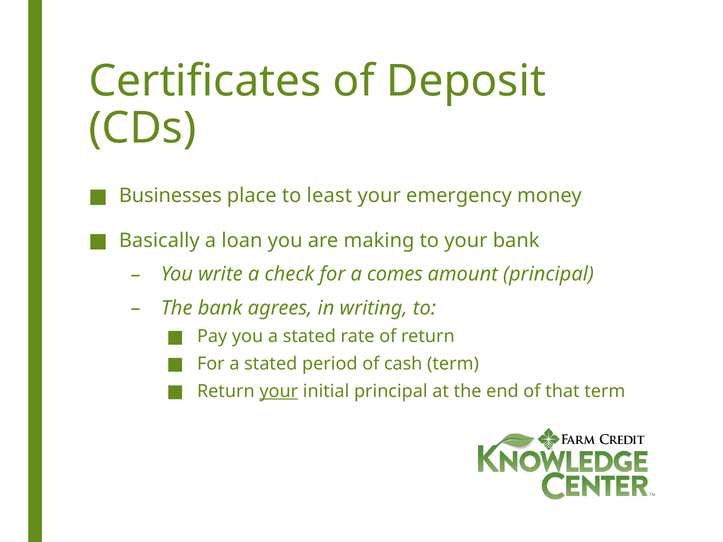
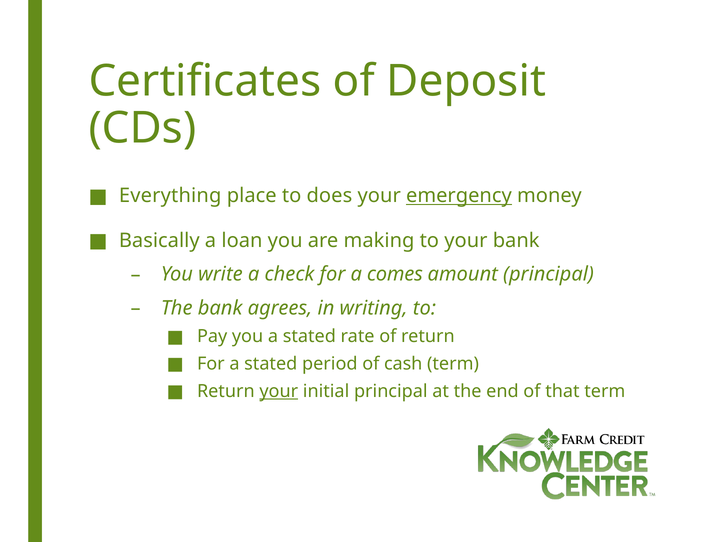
Businesses: Businesses -> Everything
least: least -> does
emergency underline: none -> present
